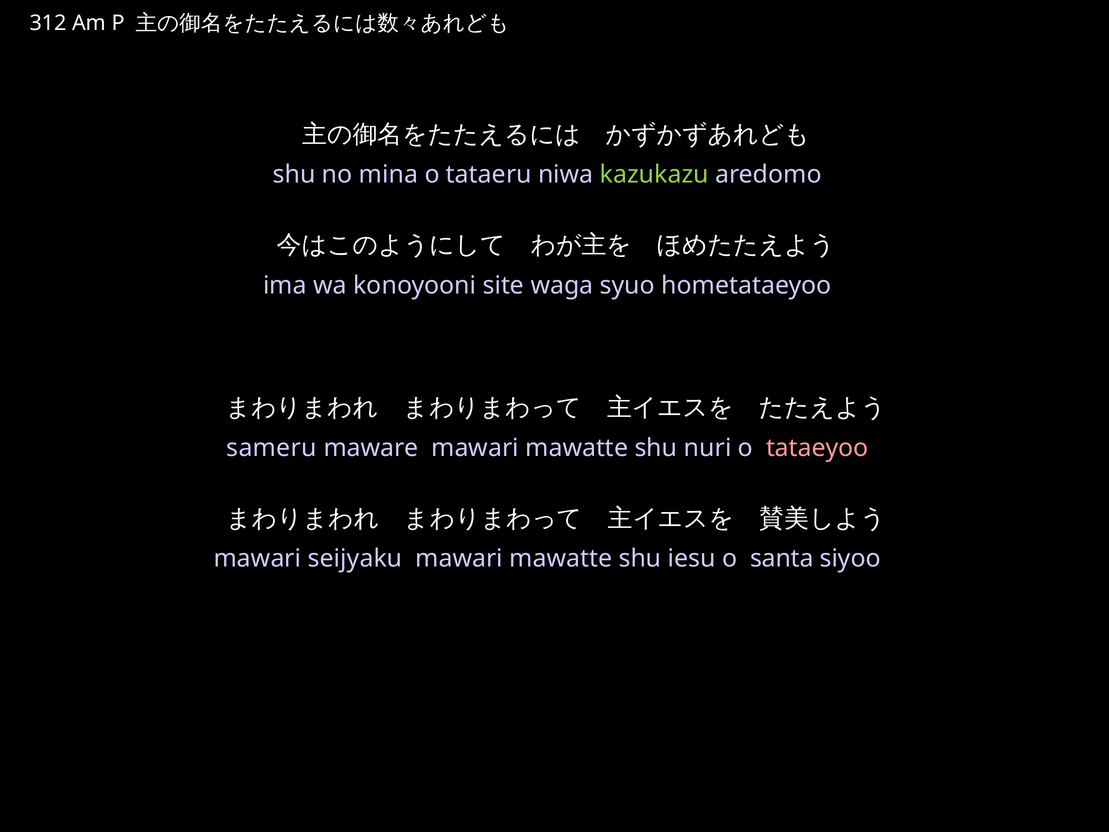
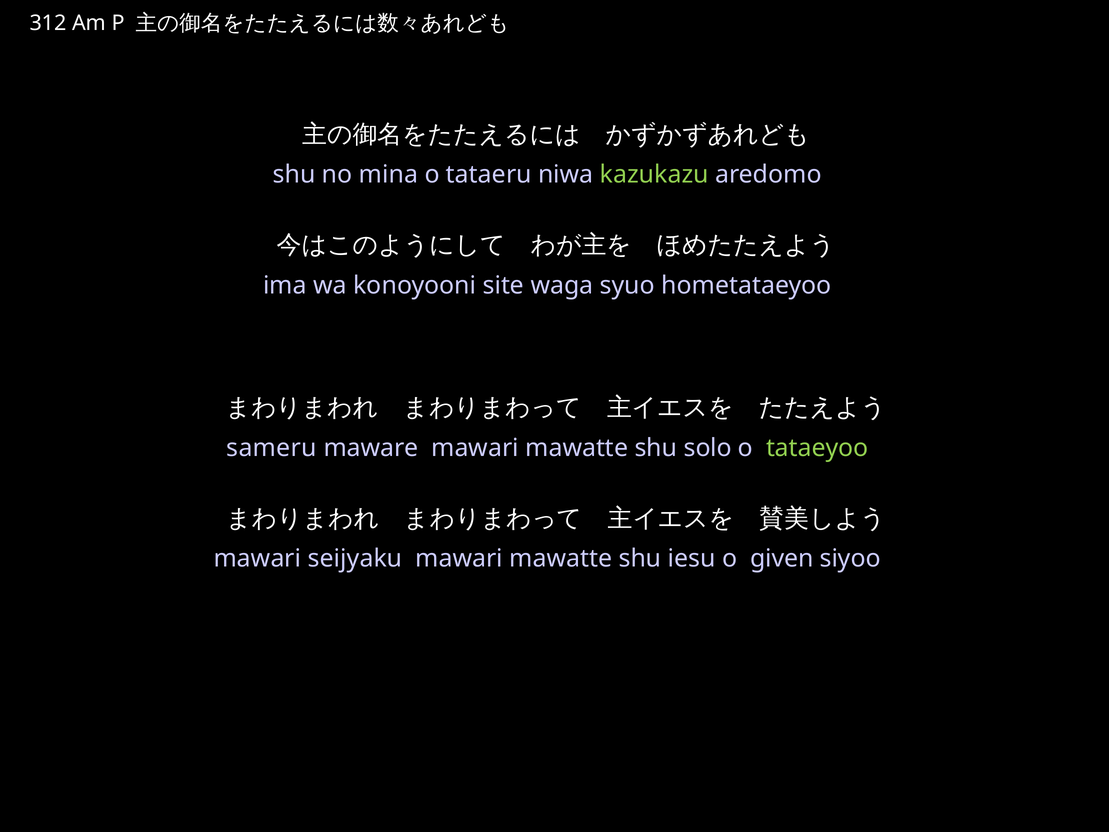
nuri: nuri -> solo
tataeyoo colour: pink -> light green
santa: santa -> given
